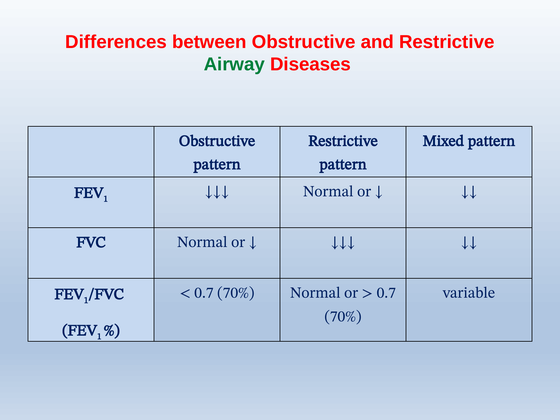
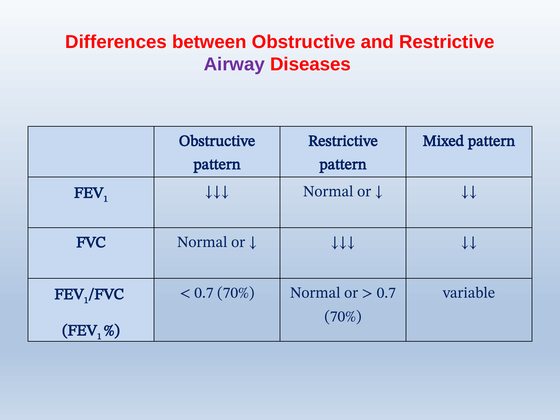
Airway colour: green -> purple
